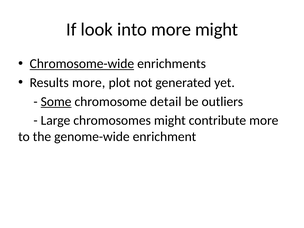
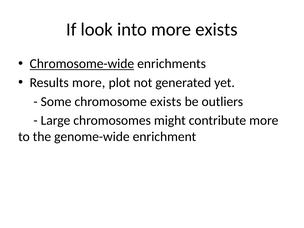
more might: might -> exists
Some underline: present -> none
chromosome detail: detail -> exists
